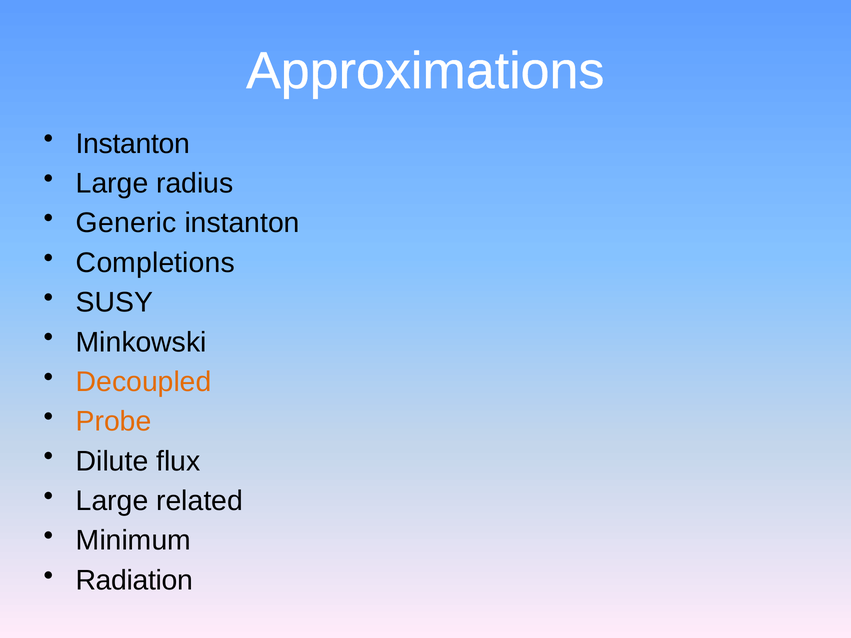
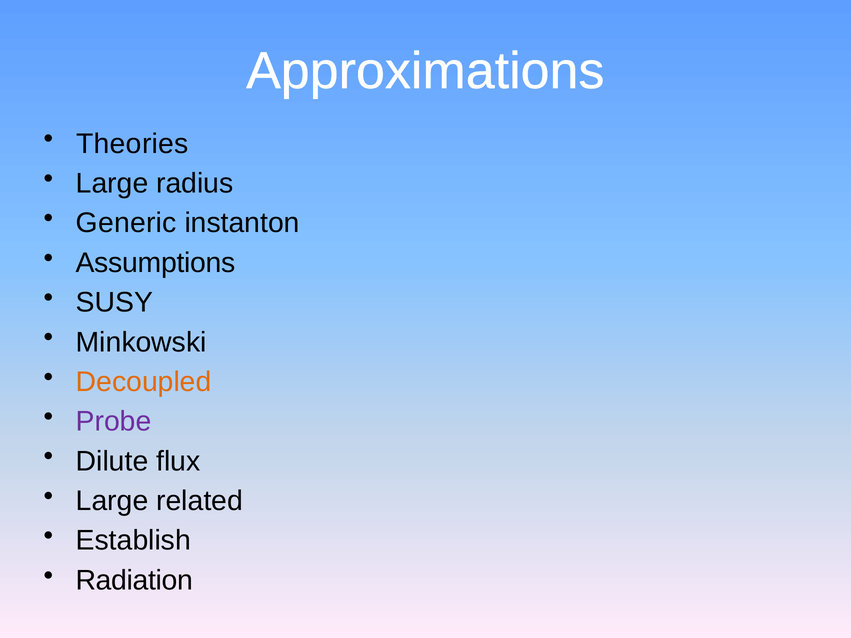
Instanton at (133, 144): Instanton -> Theories
Completions: Completions -> Assumptions
Probe colour: orange -> purple
Minimum: Minimum -> Establish
